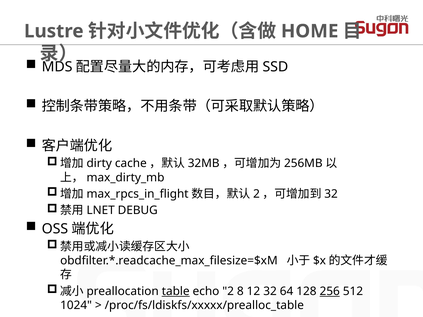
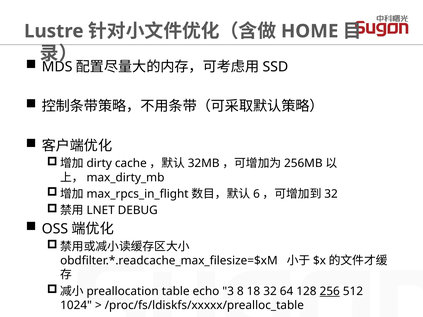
2 at (256, 194): 2 -> 6
table underline: present -> none
echo 2: 2 -> 3
12: 12 -> 18
